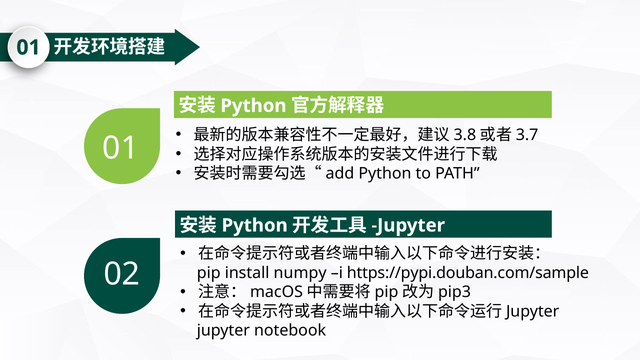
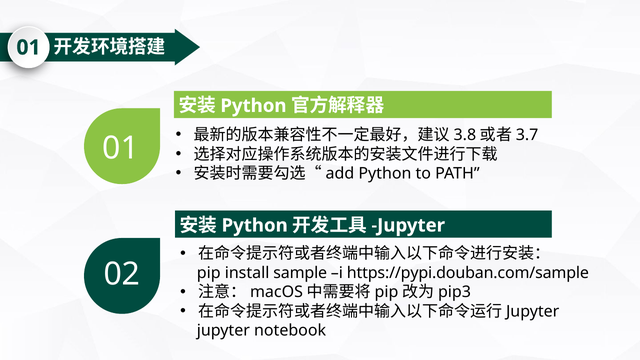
numpy: numpy -> sample
